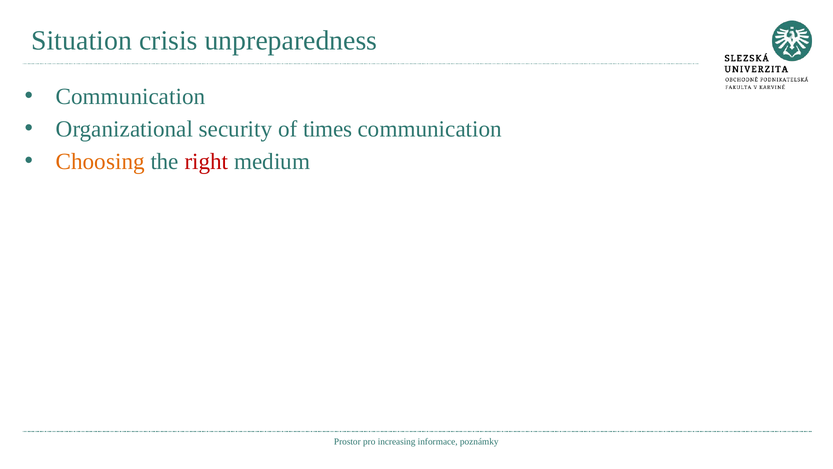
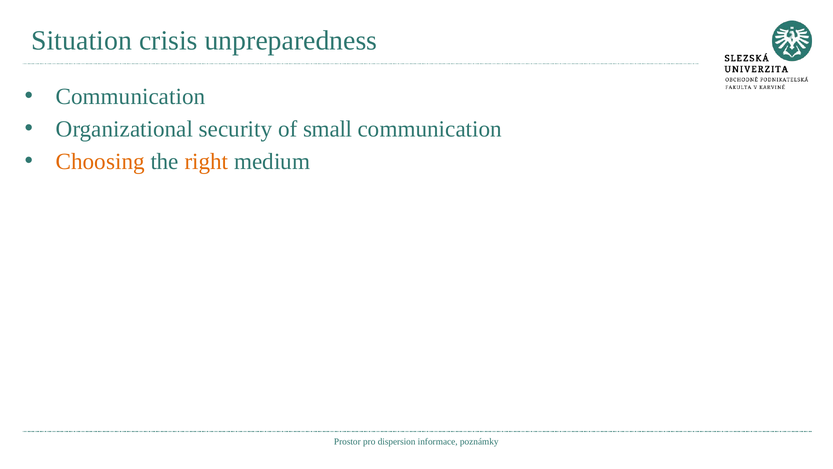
times: times -> small
right colour: red -> orange
increasing: increasing -> dispersion
